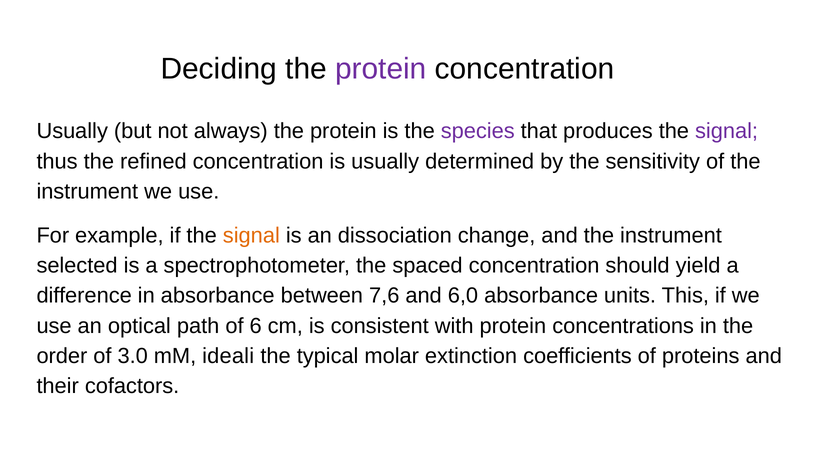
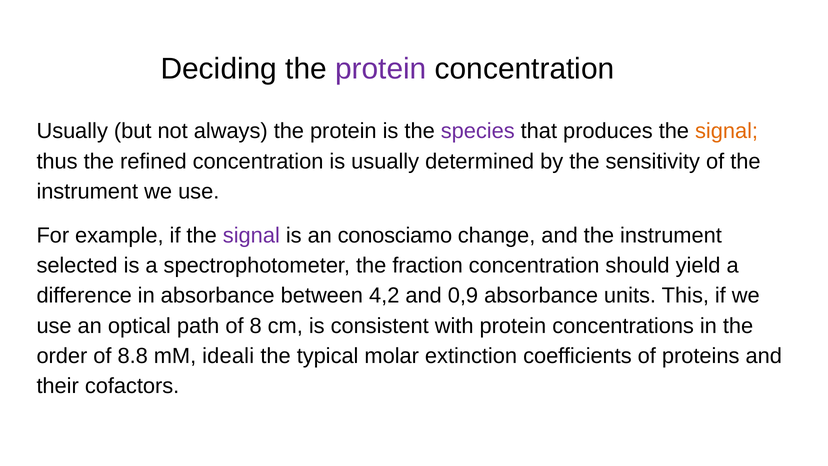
signal at (727, 131) colour: purple -> orange
signal at (251, 235) colour: orange -> purple
dissociation: dissociation -> conosciamo
spaced: spaced -> fraction
7,6: 7,6 -> 4,2
6,0: 6,0 -> 0,9
6: 6 -> 8
3.0: 3.0 -> 8.8
